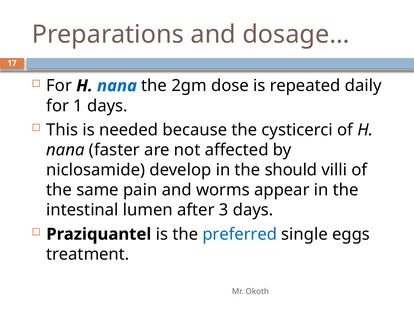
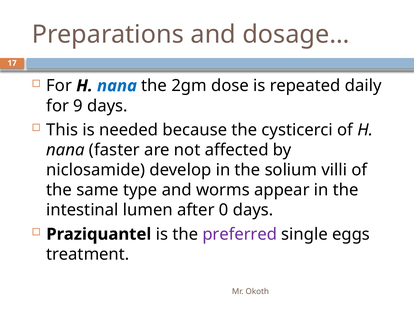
1: 1 -> 9
should: should -> solium
pain: pain -> type
3: 3 -> 0
preferred colour: blue -> purple
